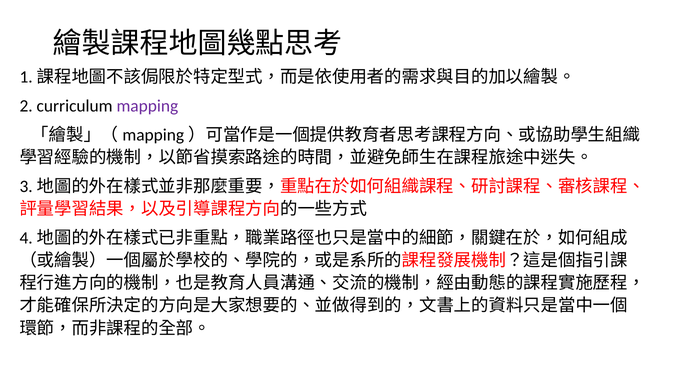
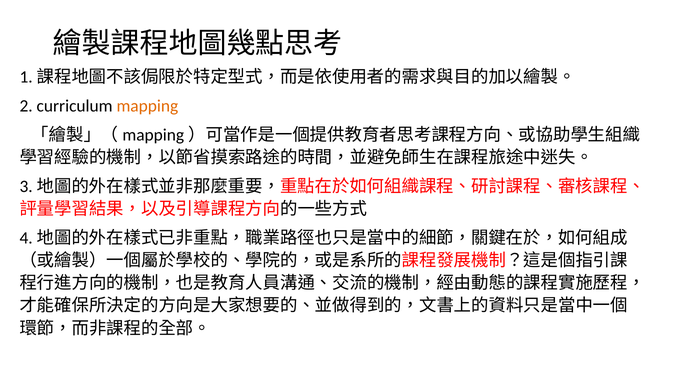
mapping colour: purple -> orange
